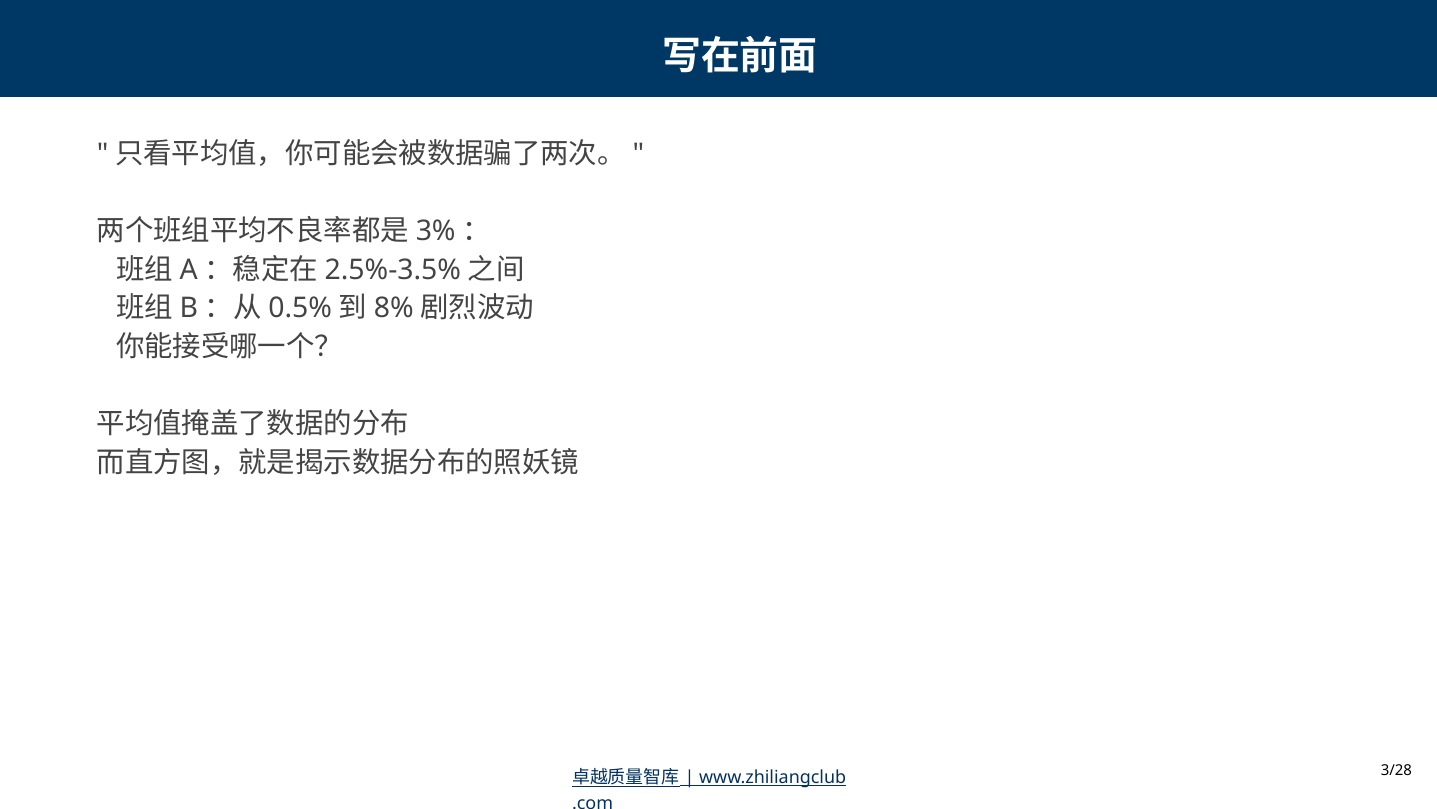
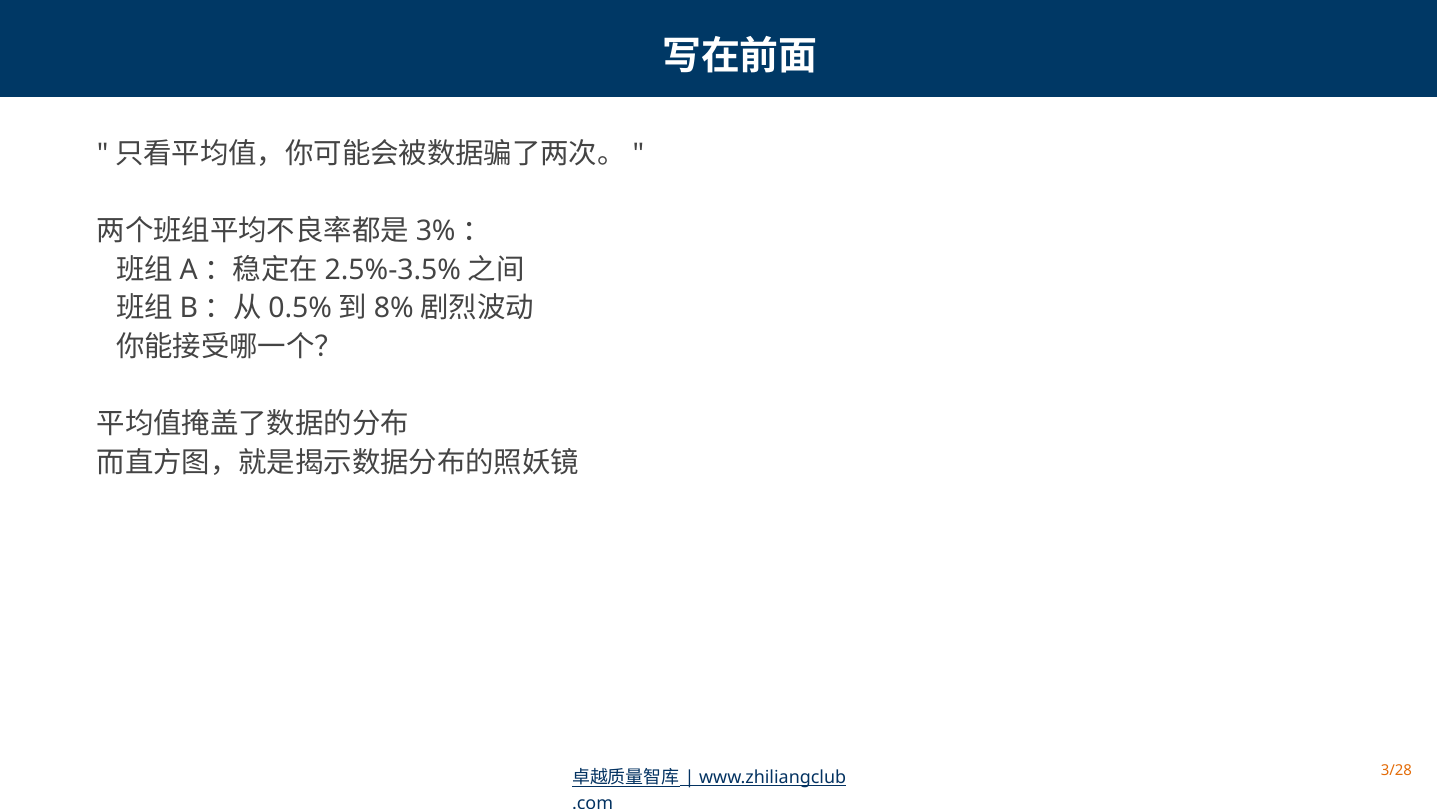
3/28 colour: black -> orange
